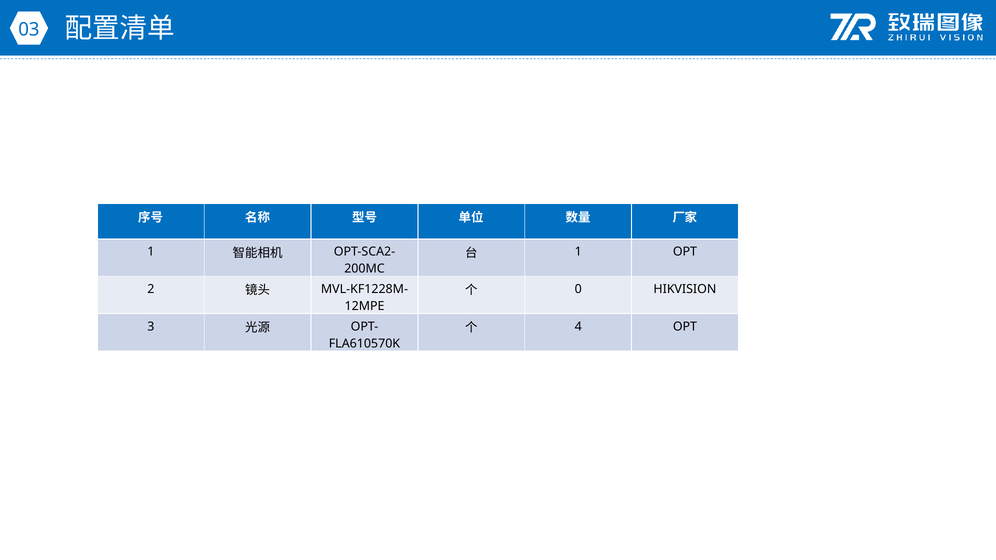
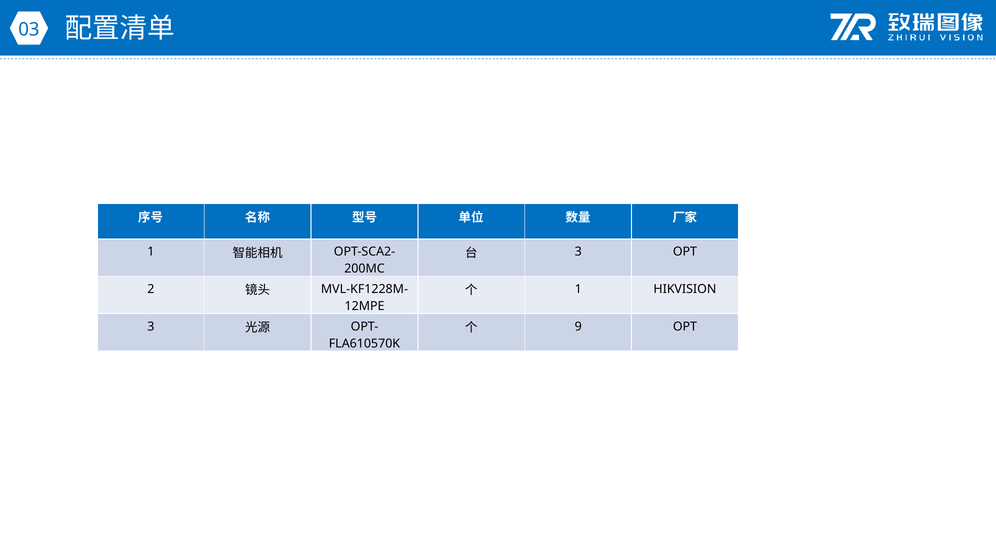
1 at (578, 252): 1 -> 3
0 at (578, 289): 0 -> 1
4: 4 -> 9
